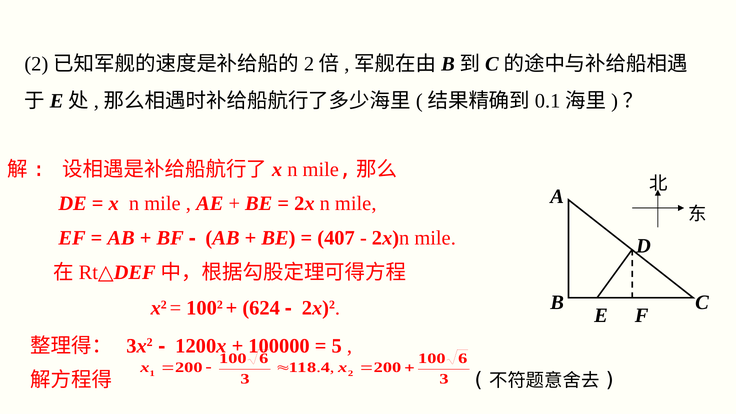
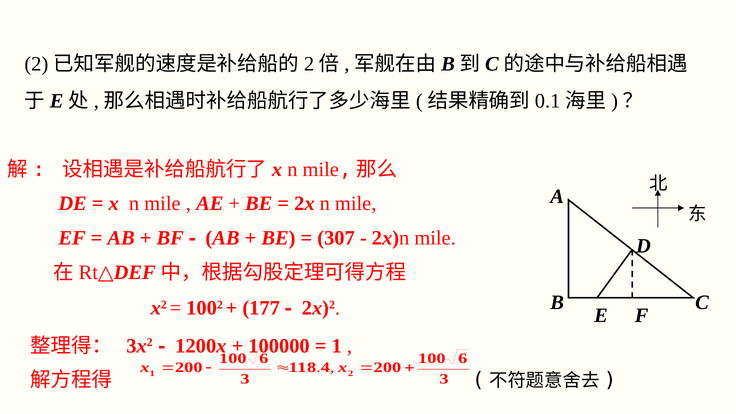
407: 407 -> 307
624: 624 -> 177
5 at (337, 346): 5 -> 1
